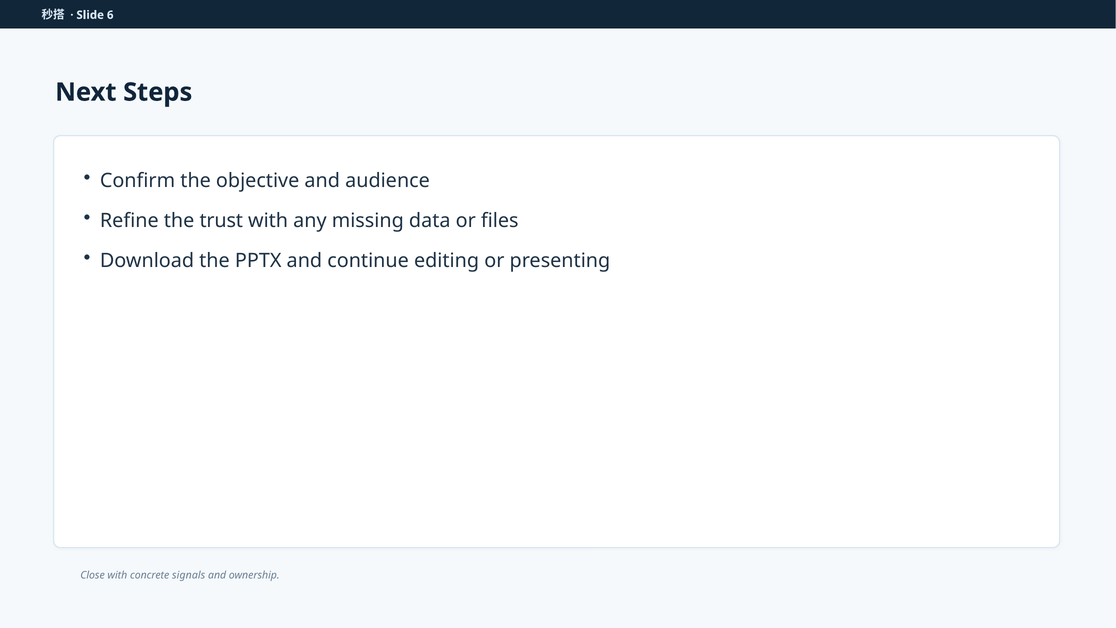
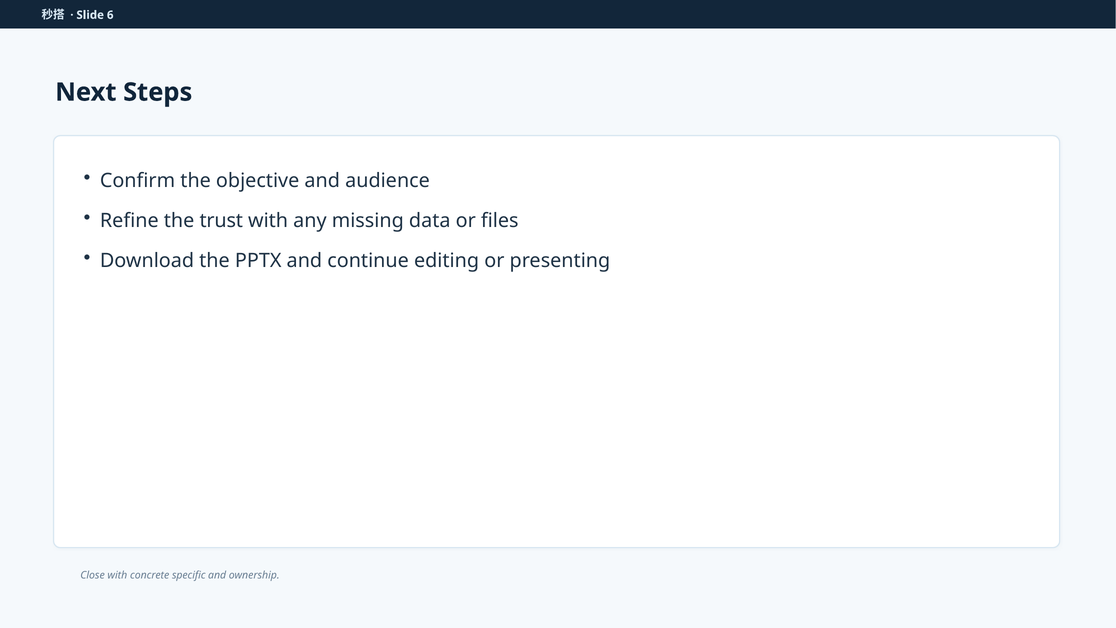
signals: signals -> specific
